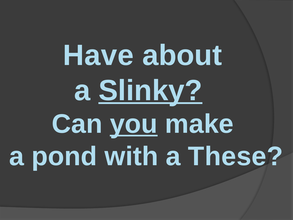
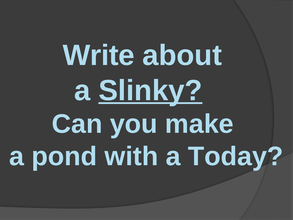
Have: Have -> Write
you underline: present -> none
These: These -> Today
